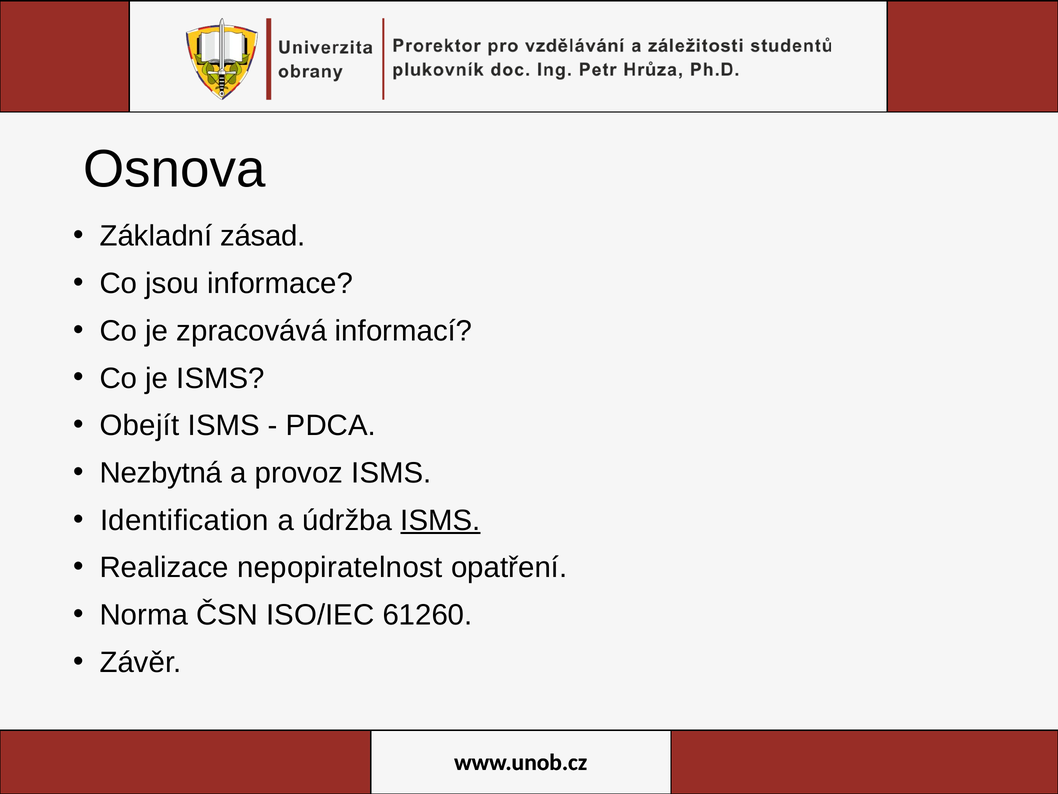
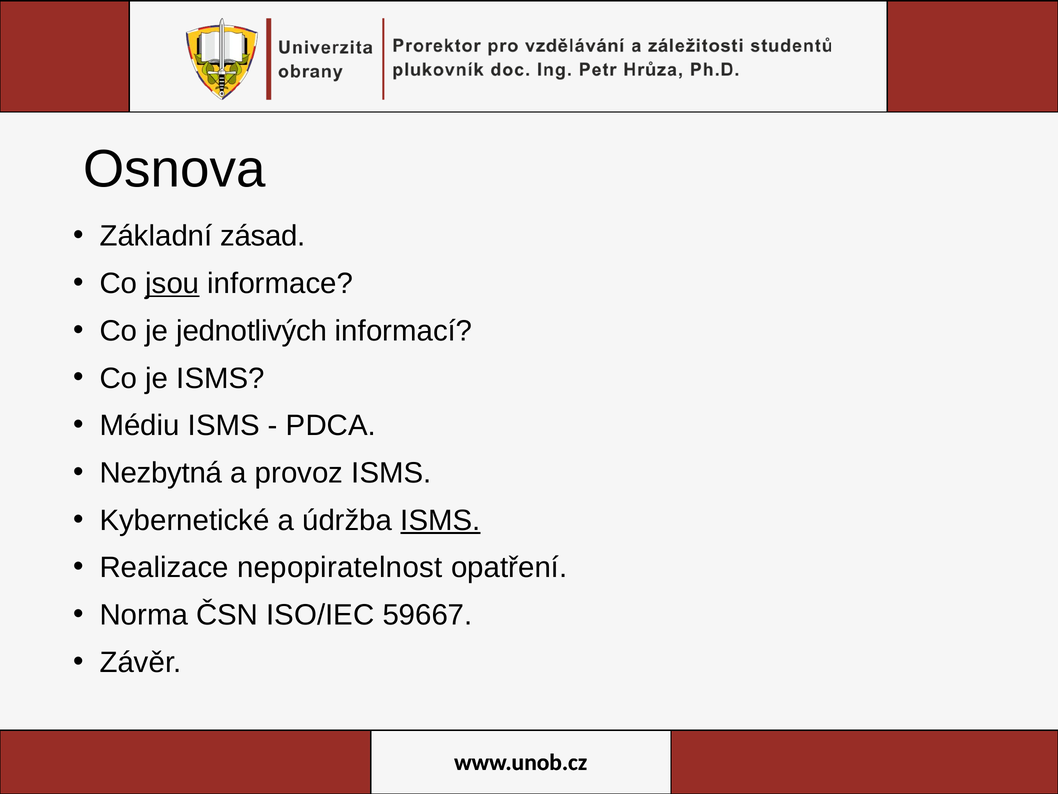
jsou underline: none -> present
zpracovává: zpracovává -> jednotlivých
Obejít: Obejít -> Médiu
Identification: Identification -> Kybernetické
61260: 61260 -> 59667
